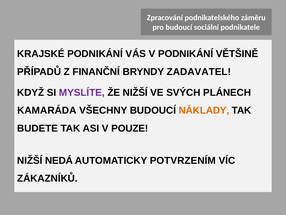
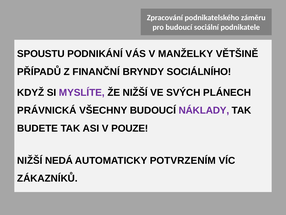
KRAJSKÉ: KRAJSKÉ -> SPOUSTU
V PODNIKÁNÍ: PODNIKÁNÍ -> MANŽELKY
ZADAVATEL: ZADAVATEL -> SOCIÁLNÍHO
KAMARÁDA: KAMARÁDA -> PRÁVNICKÁ
NÁKLADY colour: orange -> purple
